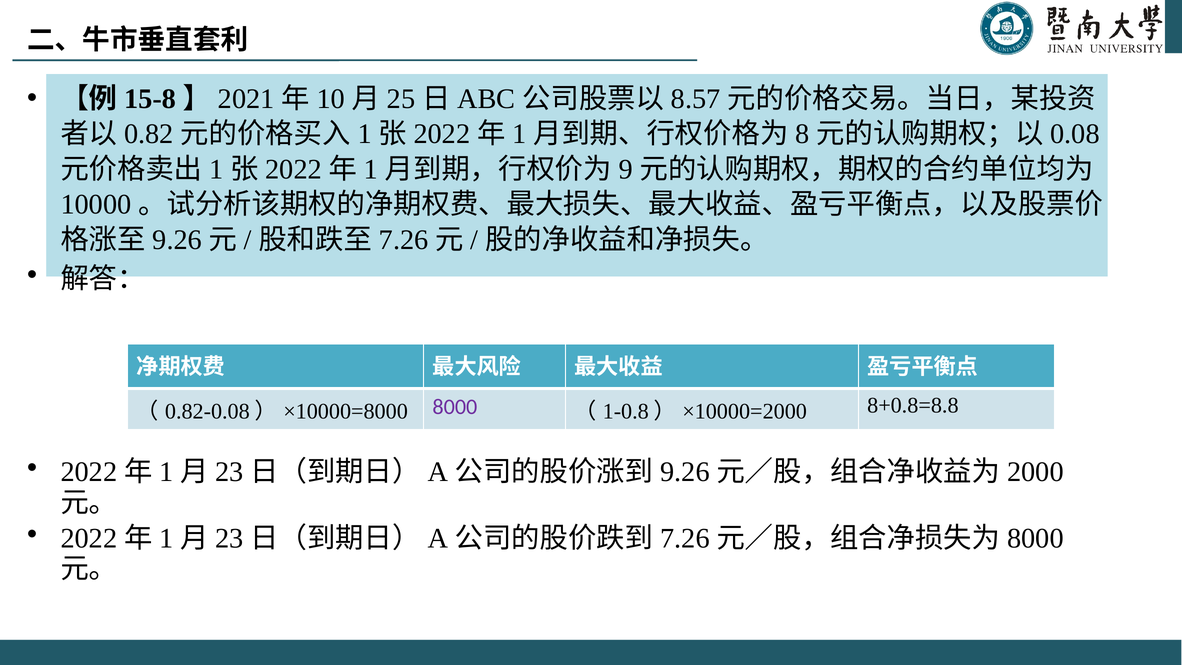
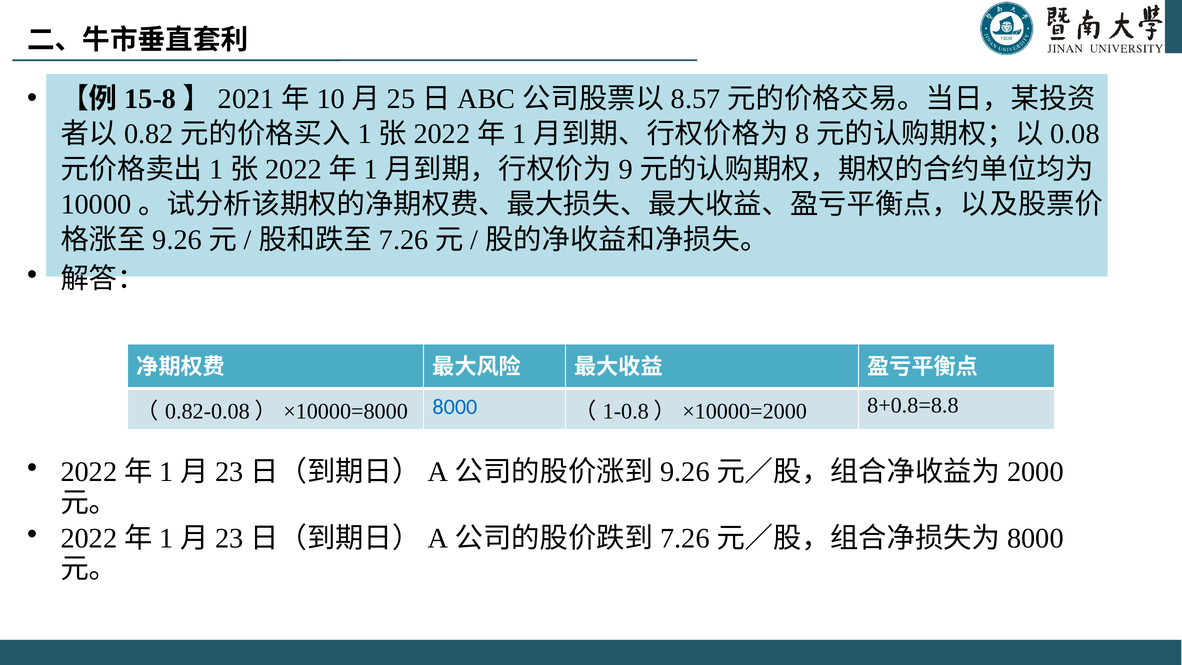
8000 colour: purple -> blue
